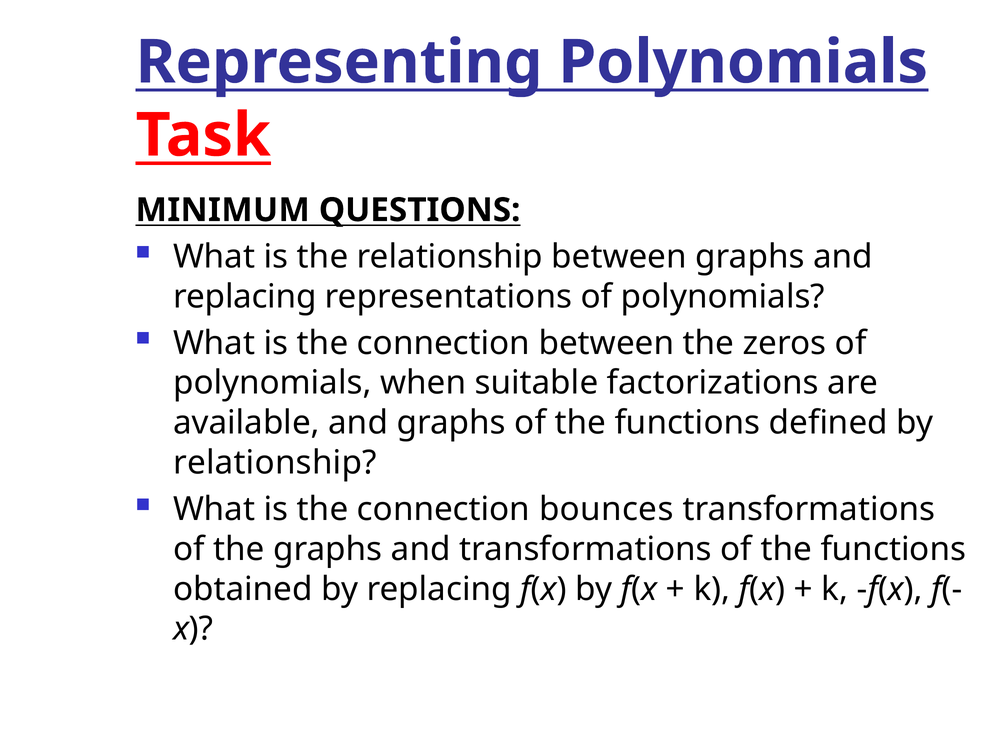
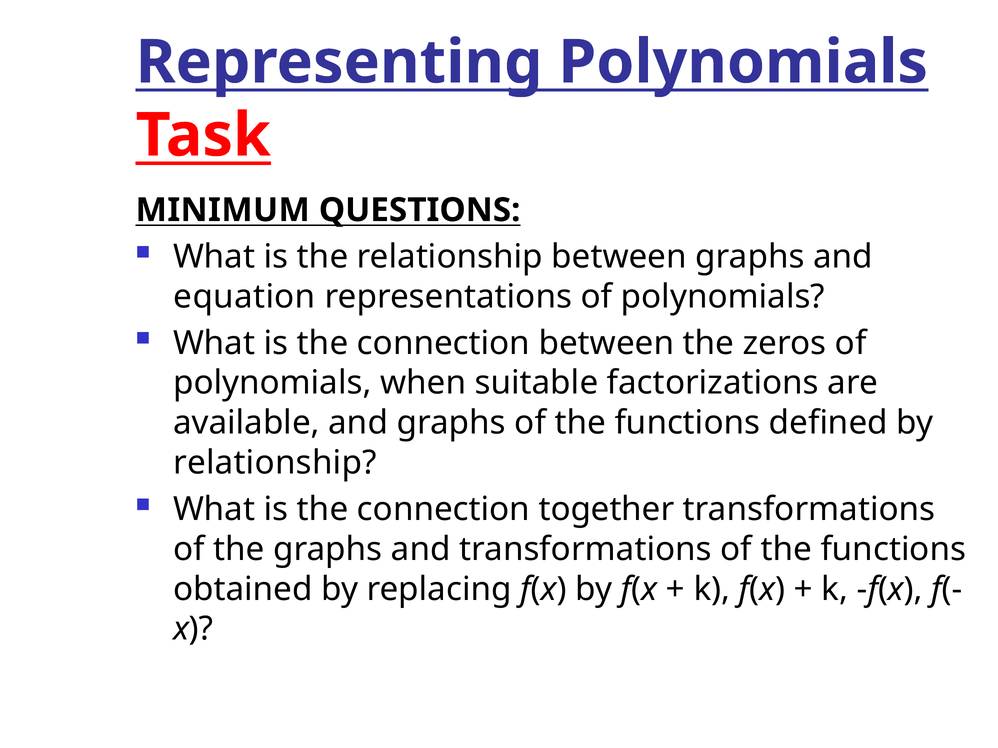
replacing at (245, 297): replacing -> equation
bounces: bounces -> together
